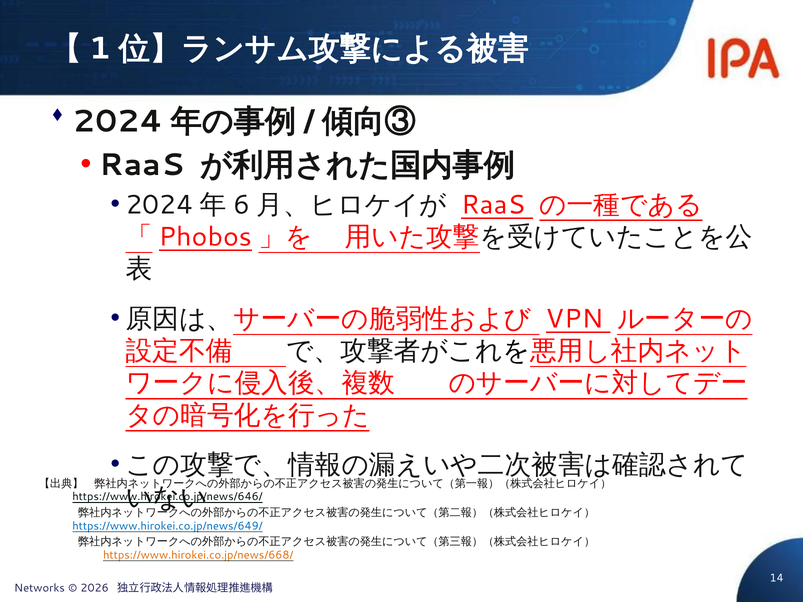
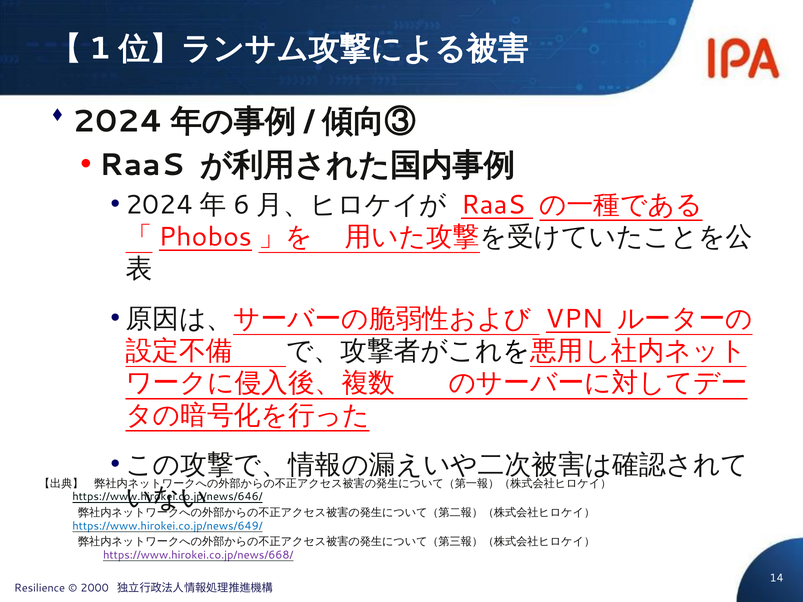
https://www.hirokei.co.jp/news/668/ colour: orange -> purple
Networks: Networks -> Resilience
2026: 2026 -> 2000
